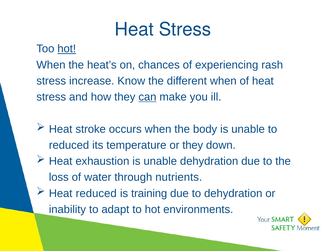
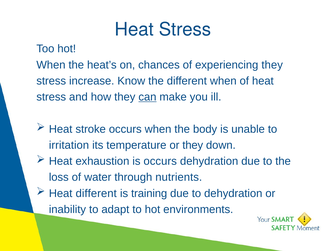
hot at (67, 49) underline: present -> none
experiencing rash: rash -> they
reduced at (69, 145): reduced -> irritation
exhaustion is unable: unable -> occurs
Heat reduced: reduced -> different
